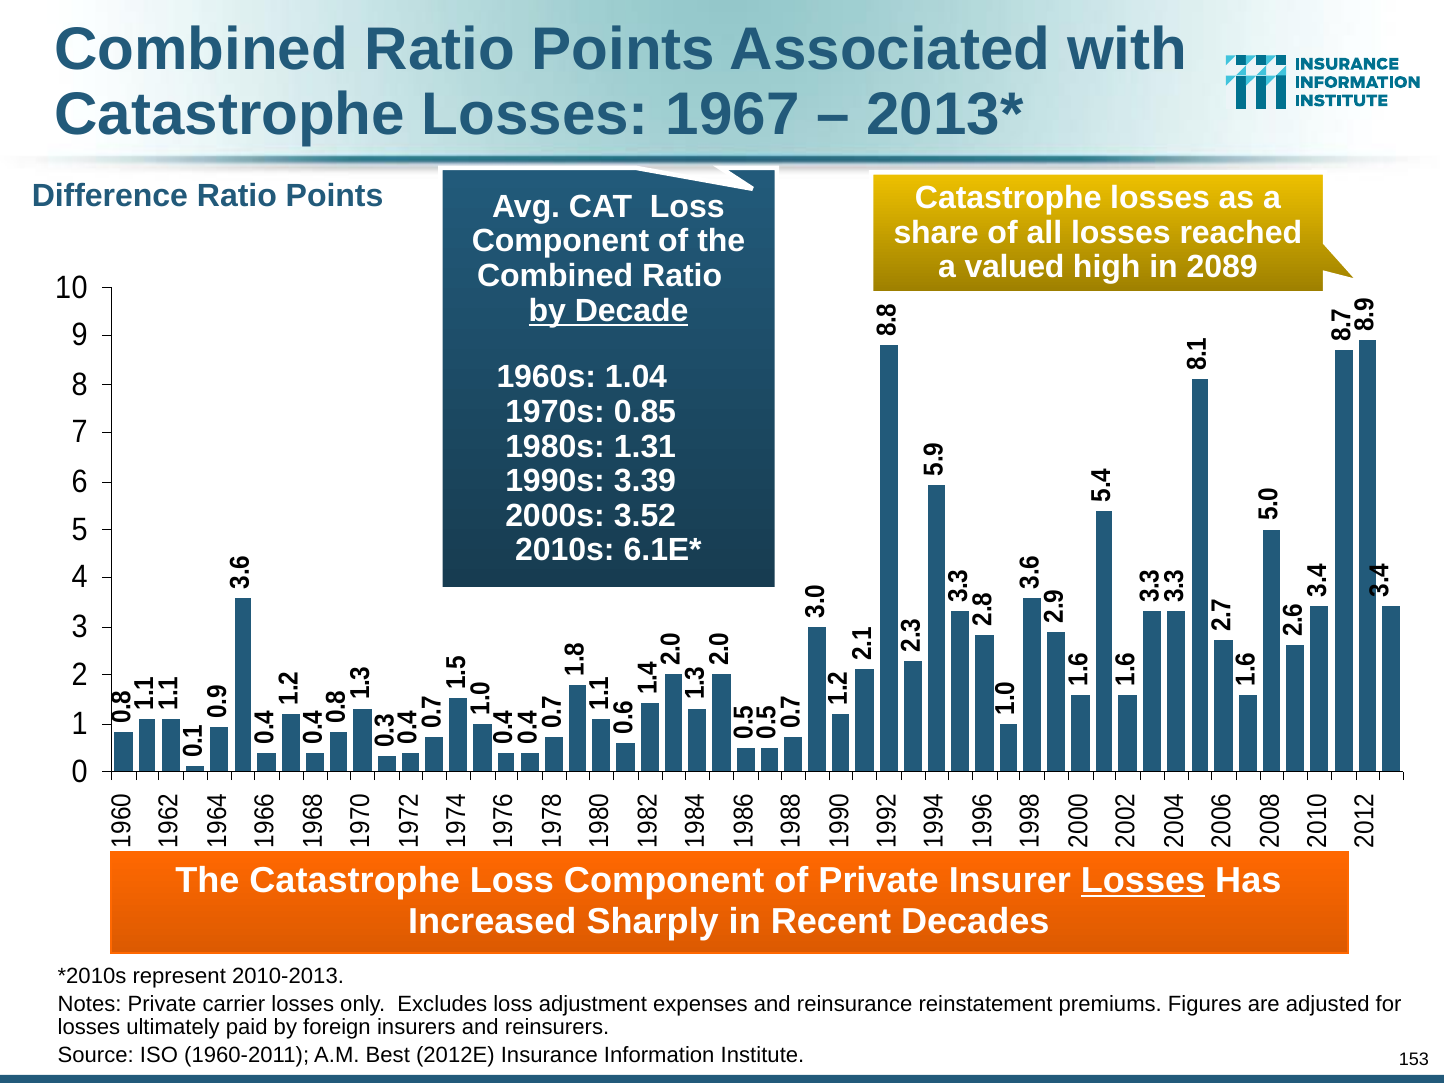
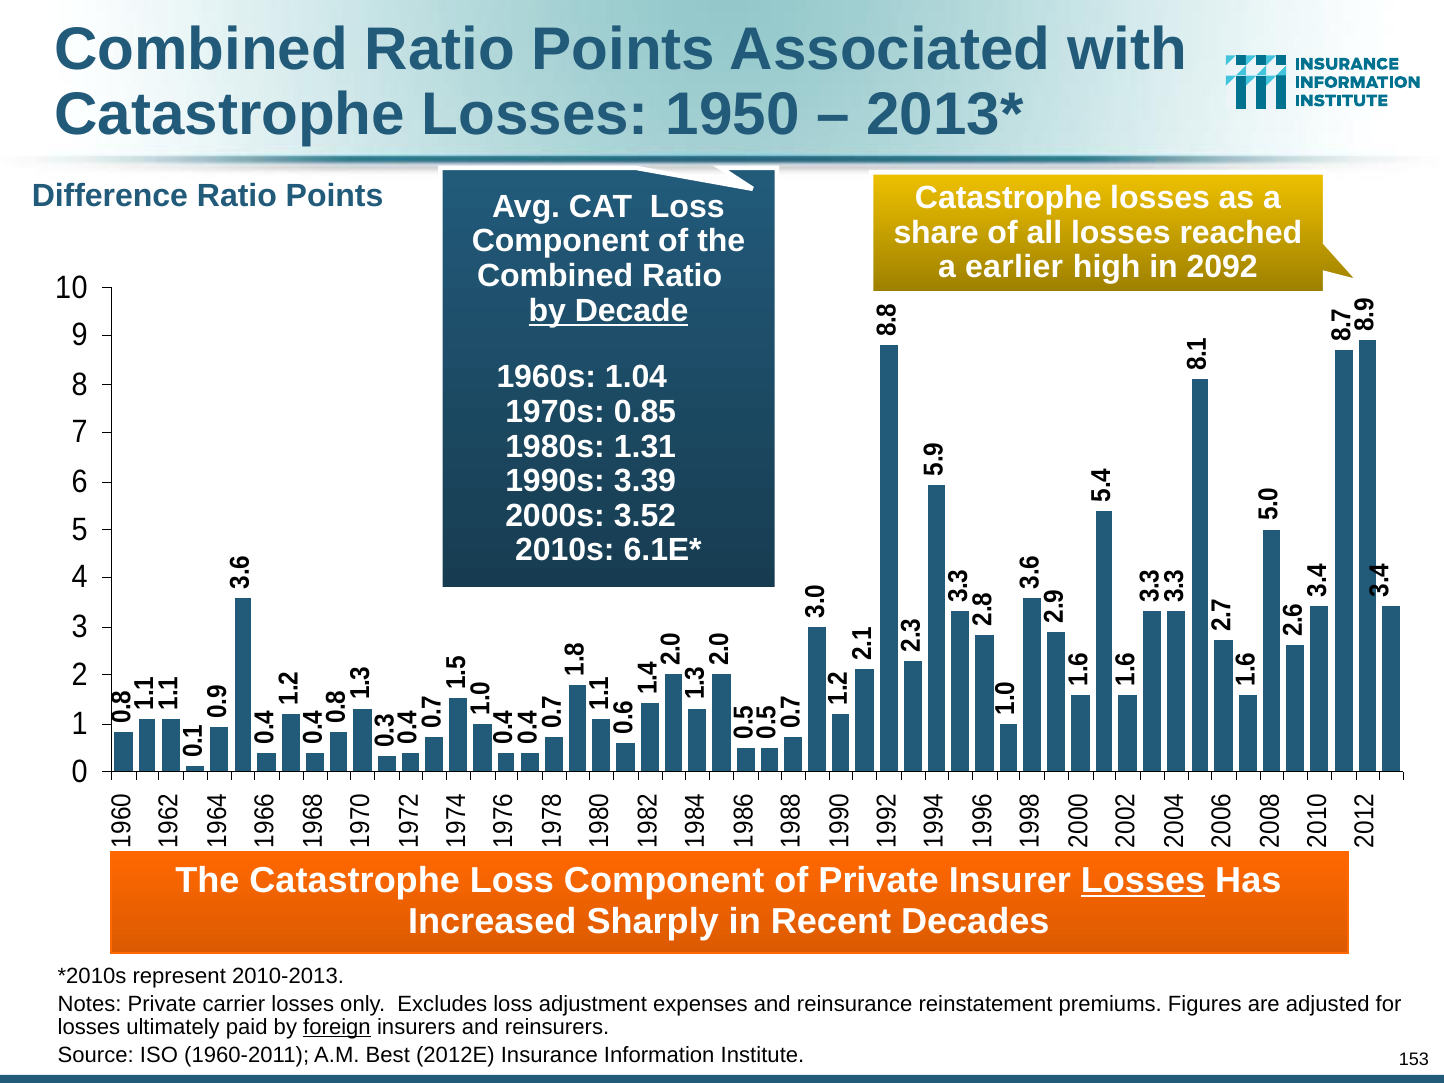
1967: 1967 -> 1950
valued: valued -> earlier
2089: 2089 -> 2092
foreign underline: none -> present
